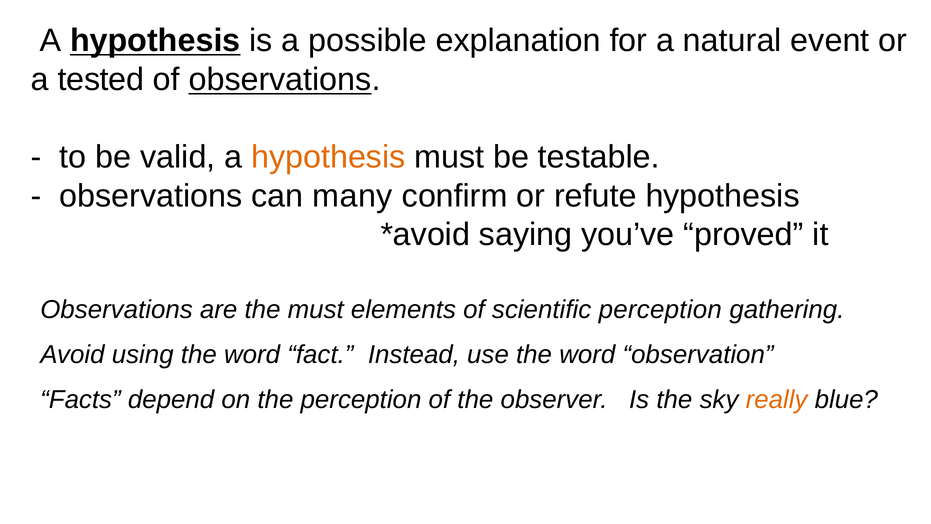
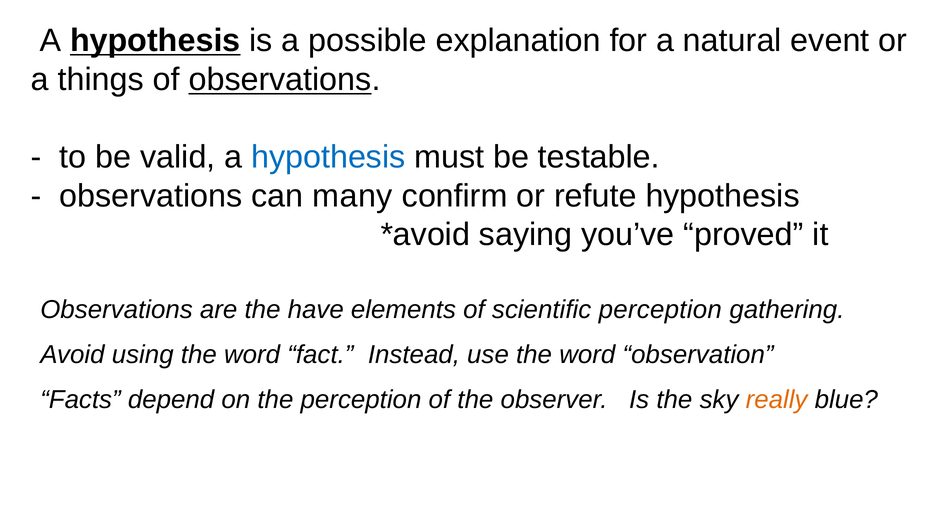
tested: tested -> things
hypothesis at (328, 157) colour: orange -> blue
the must: must -> have
